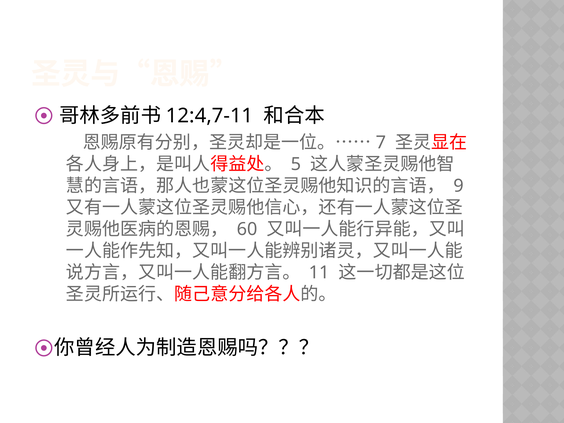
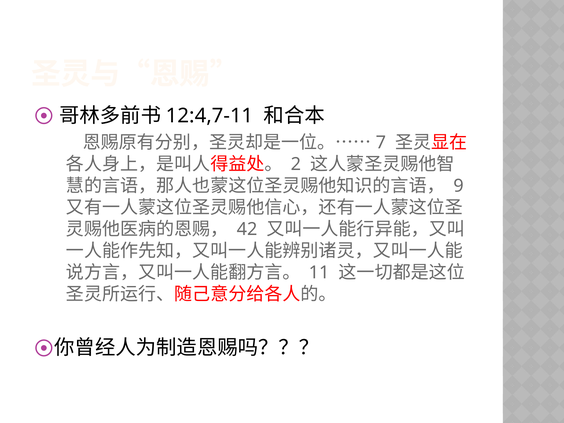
5: 5 -> 2
60: 60 -> 42
